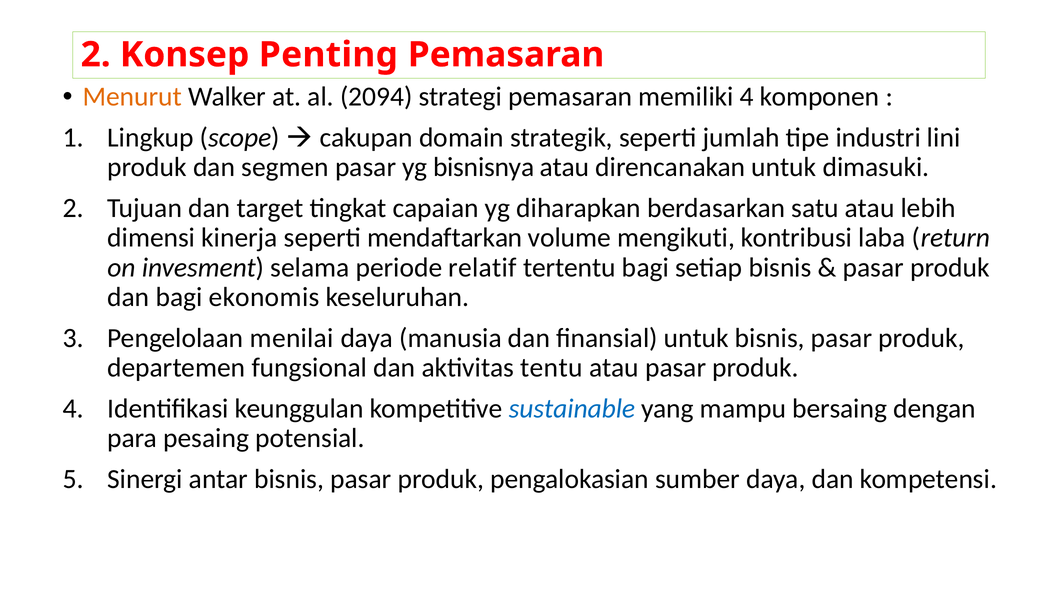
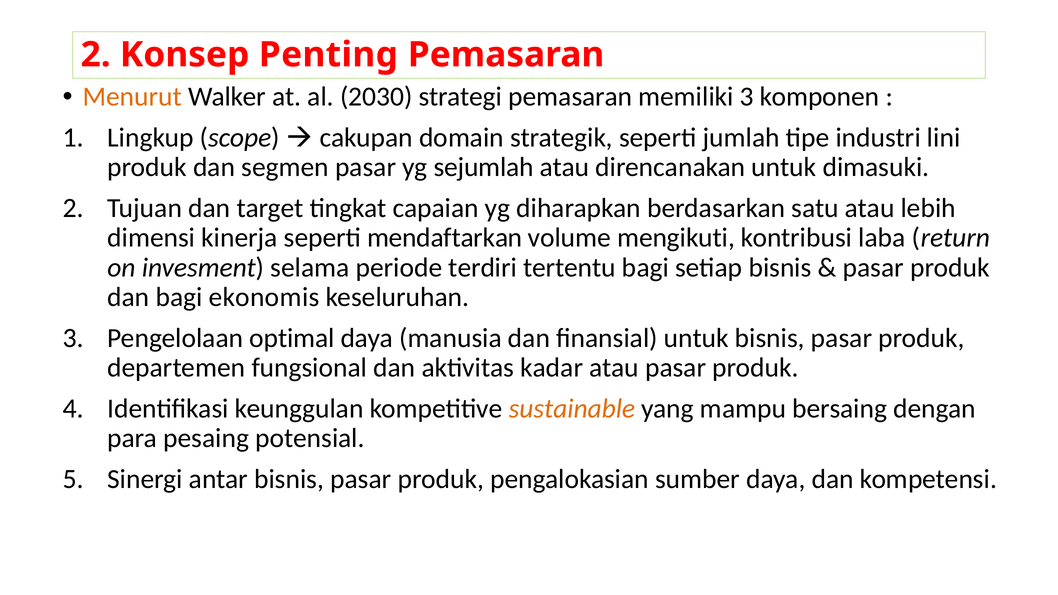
2094: 2094 -> 2030
memiliki 4: 4 -> 3
bisnisnya: bisnisnya -> sejumlah
relatif: relatif -> terdiri
menilai: menilai -> optimal
tentu: tentu -> kadar
sustainable colour: blue -> orange
